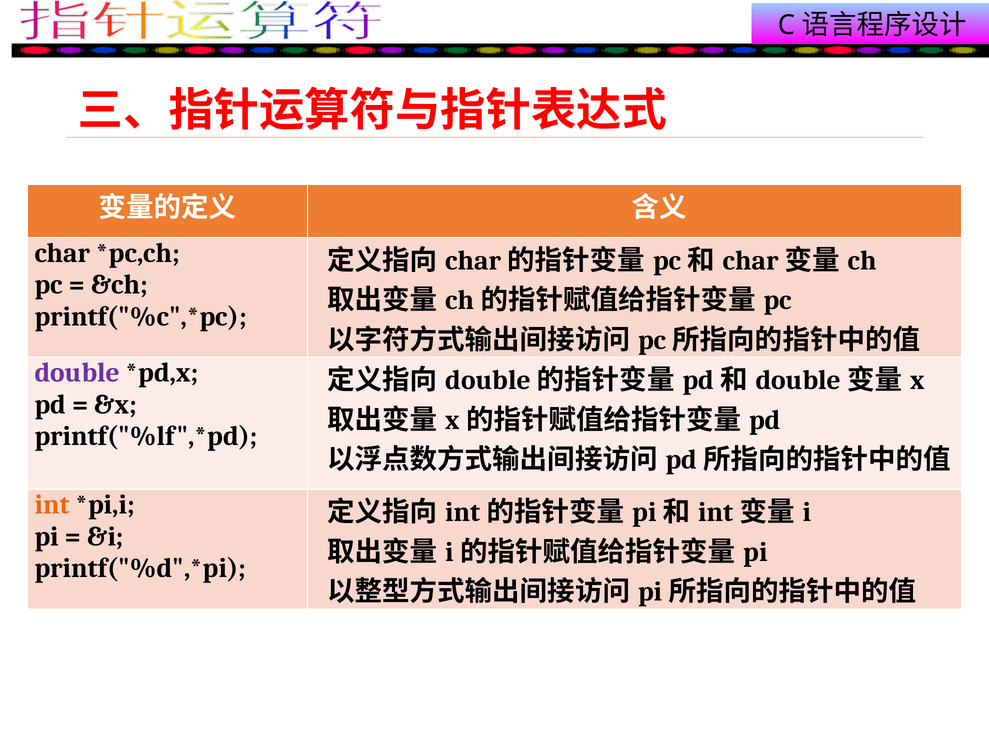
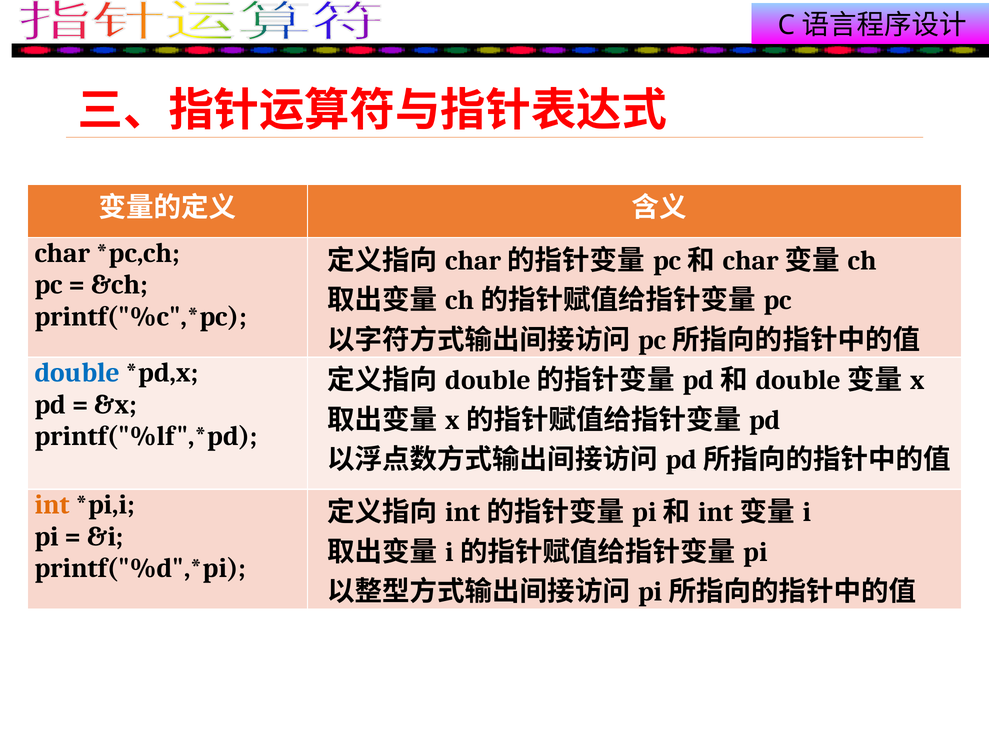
double colour: purple -> blue
